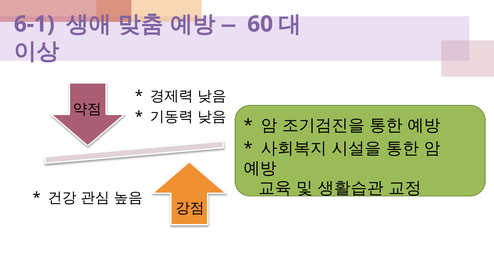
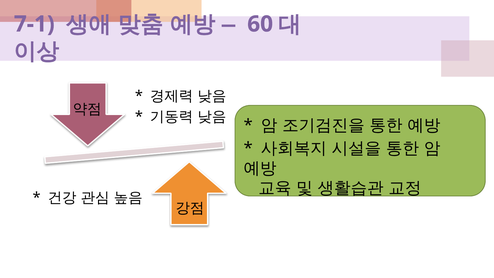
6-1: 6-1 -> 7-1
